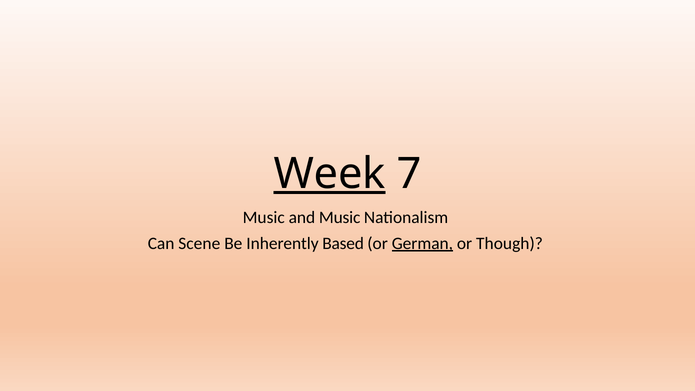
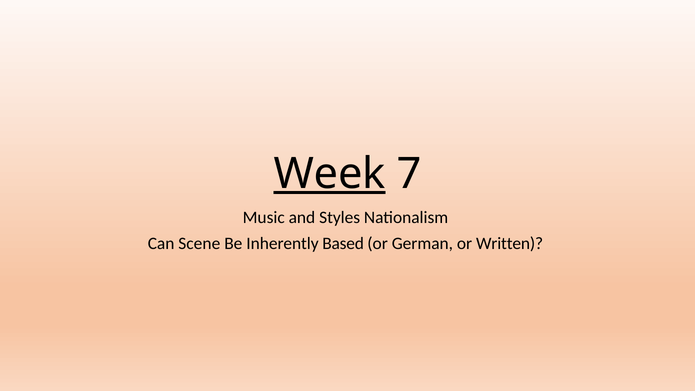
and Music: Music -> Styles
German underline: present -> none
Though: Though -> Written
